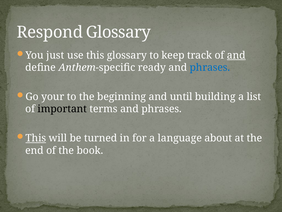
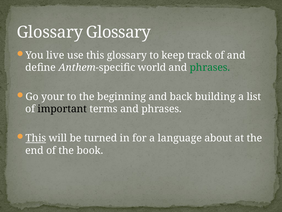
Respond at (50, 32): Respond -> Glossary
just: just -> live
and at (236, 55) underline: present -> none
ready: ready -> world
phrases at (210, 67) colour: blue -> green
until: until -> back
